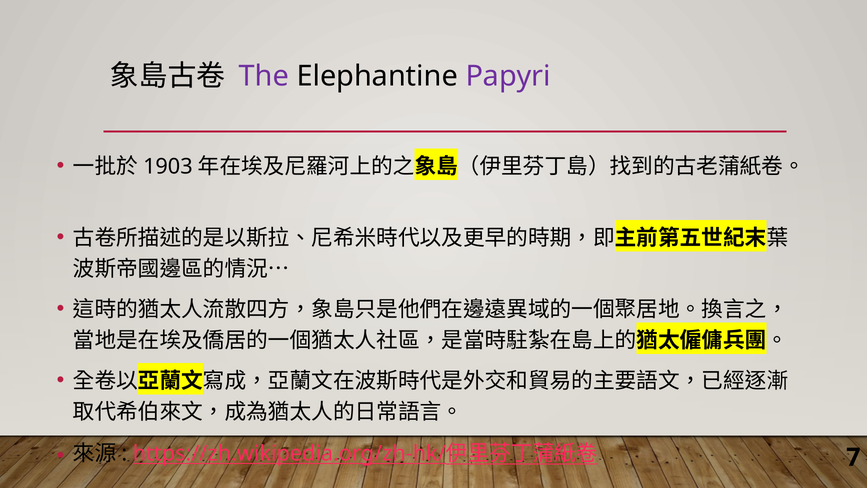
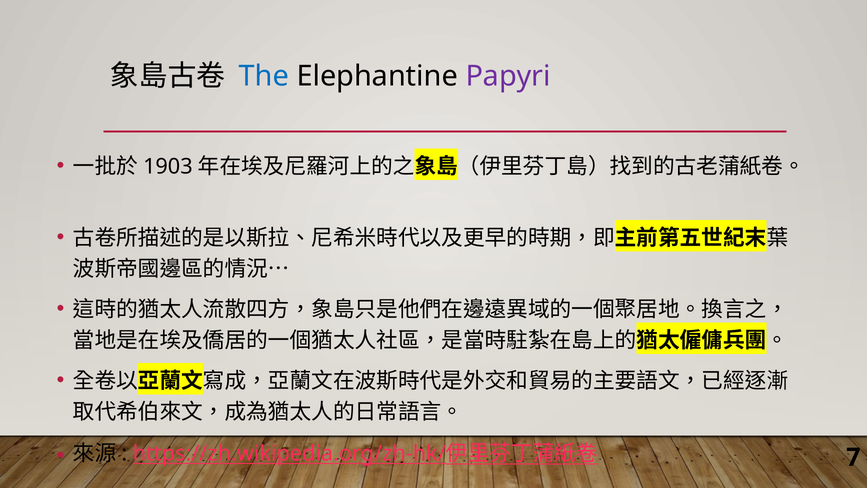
The colour: purple -> blue
